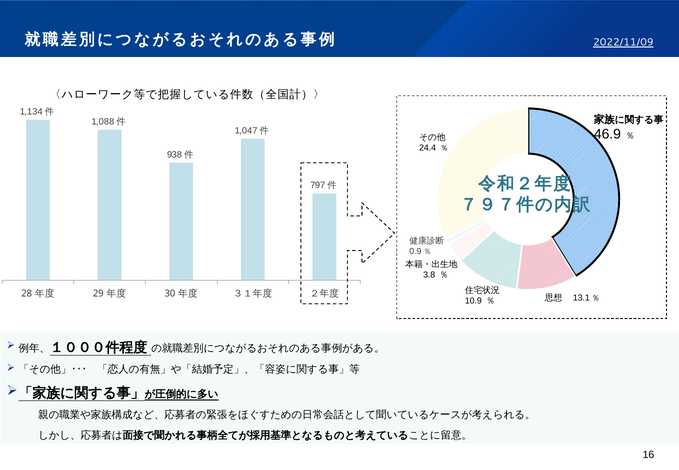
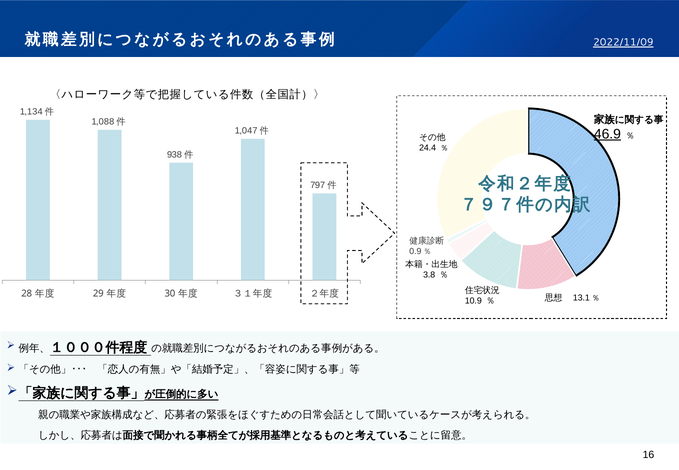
46.9 underline: none -> present
